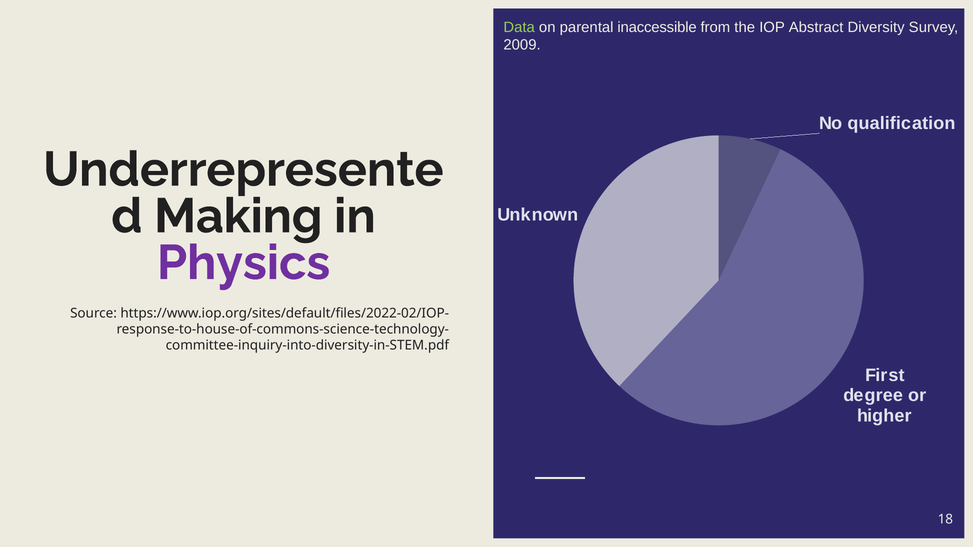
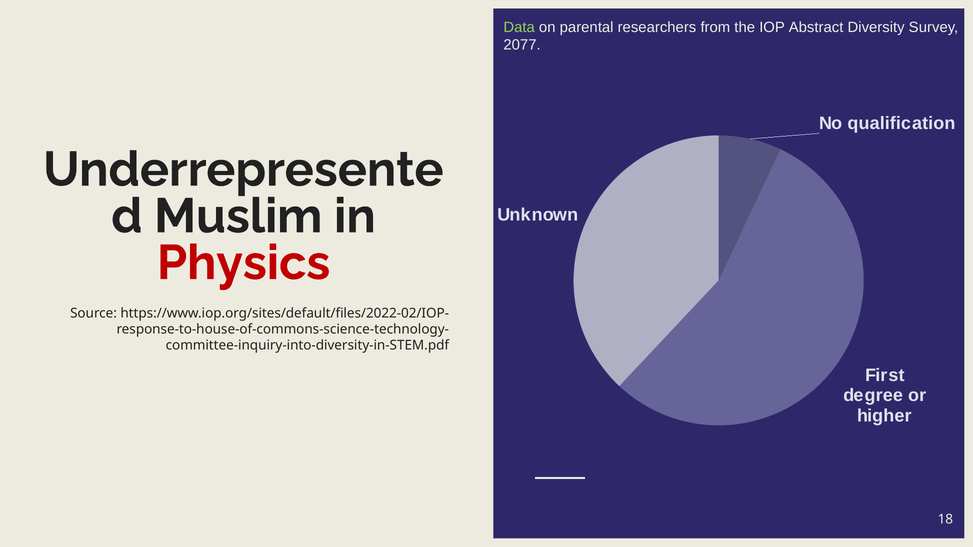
inaccessible: inaccessible -> researchers
2009: 2009 -> 2077
Making: Making -> Muslim
Physics colour: purple -> red
